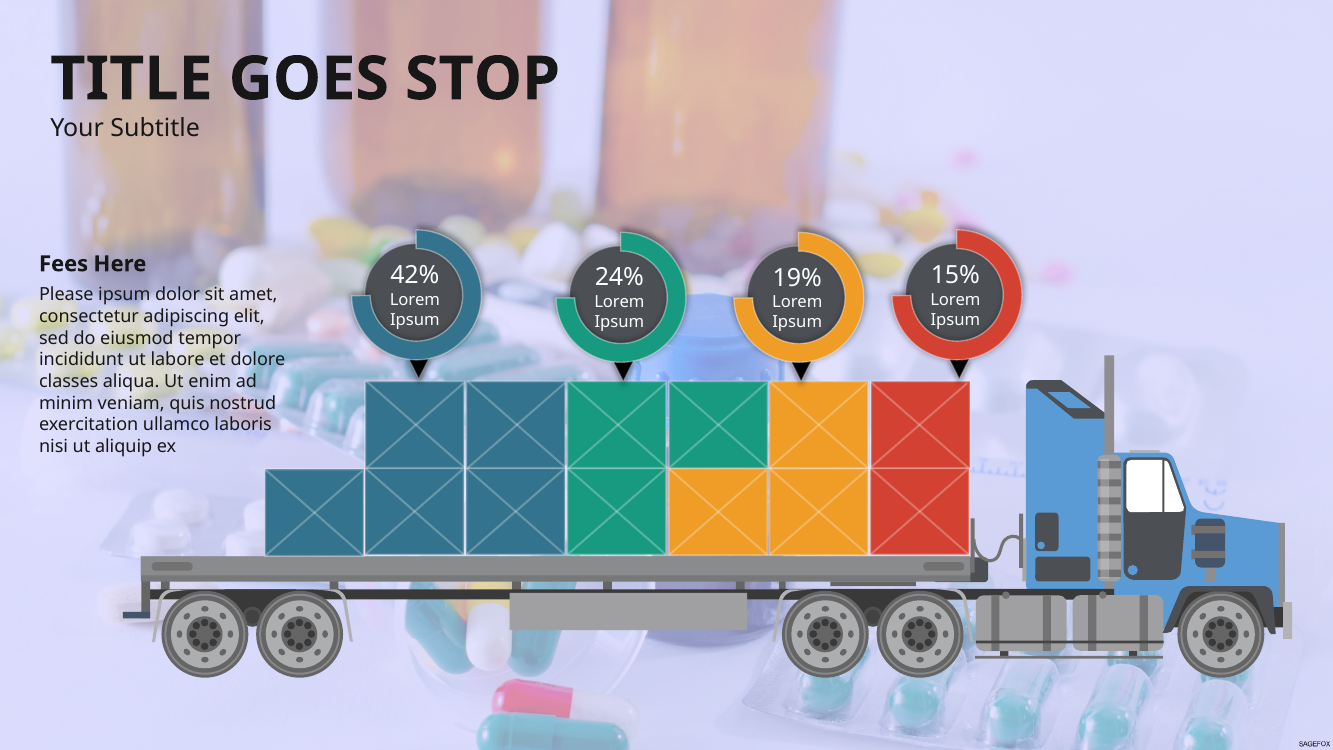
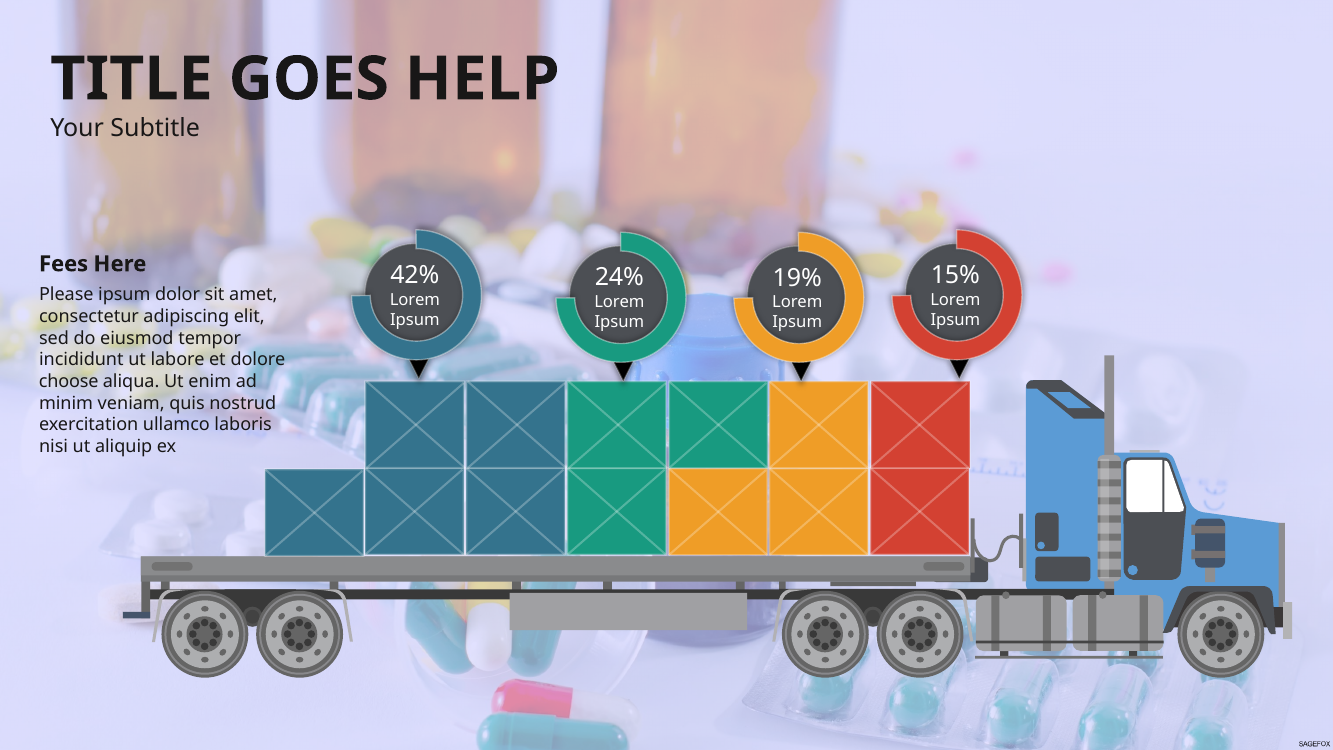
STOP: STOP -> HELP
classes: classes -> choose
